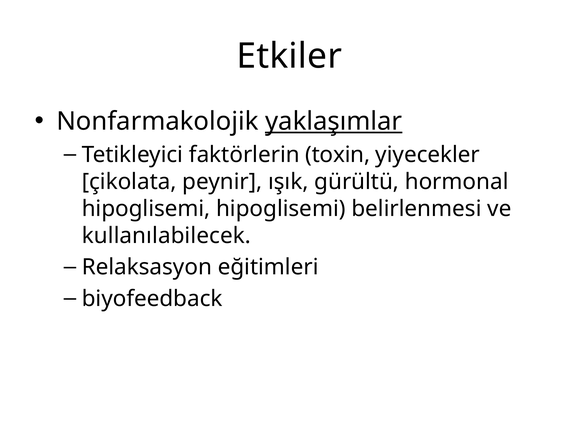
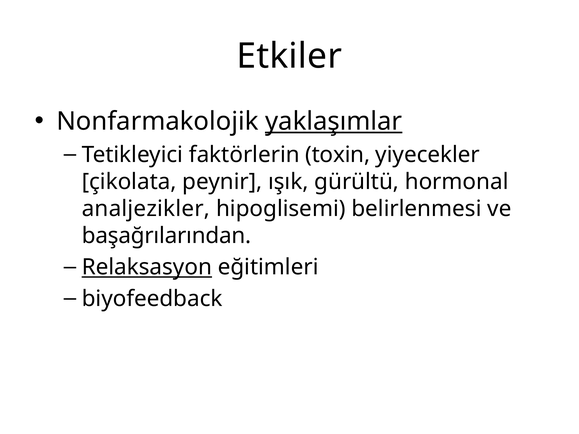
hipoglisemi at (146, 209): hipoglisemi -> analjezikler
kullanılabilecek: kullanılabilecek -> başağrılarından
Relaksasyon underline: none -> present
